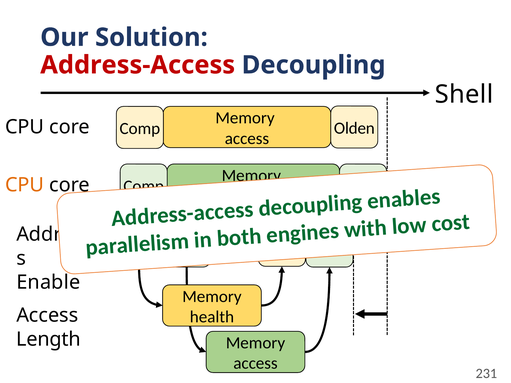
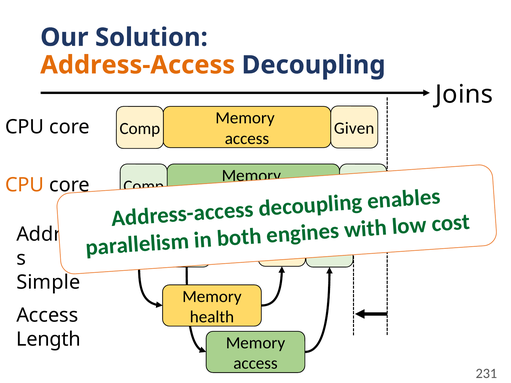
Address-Access at (138, 65) colour: red -> orange
Shell: Shell -> Joins
Olden: Olden -> Given
Enable: Enable -> Simple
